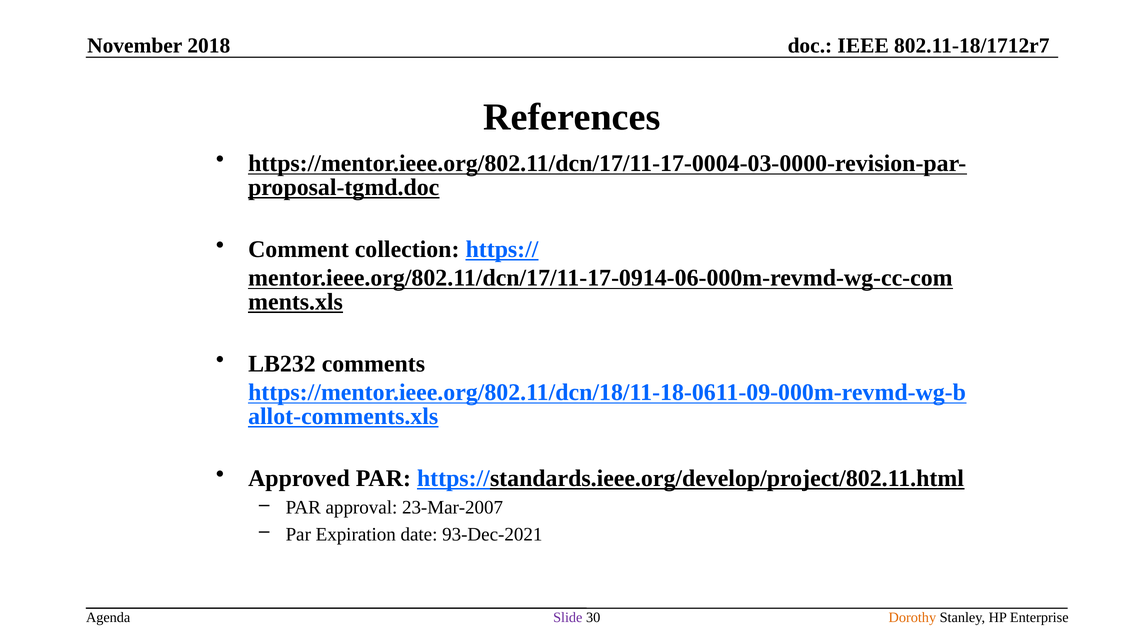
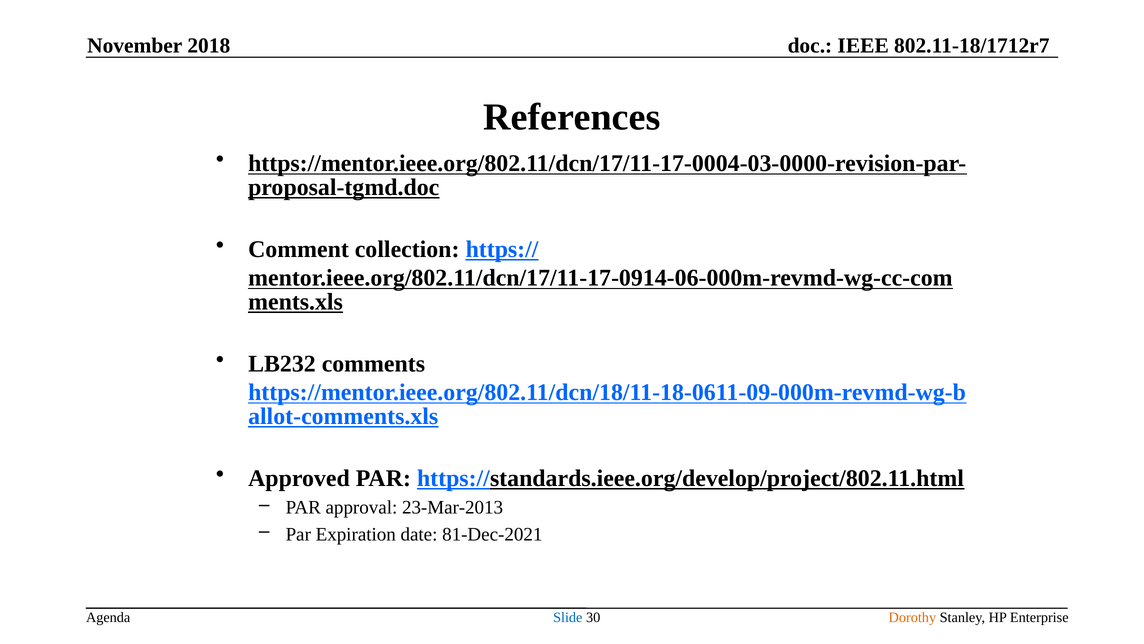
23-Mar-2007: 23-Mar-2007 -> 23-Mar-2013
93-Dec-2021: 93-Dec-2021 -> 81-Dec-2021
Slide colour: purple -> blue
